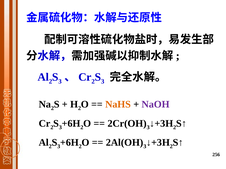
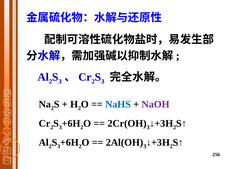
NaHS colour: orange -> blue
